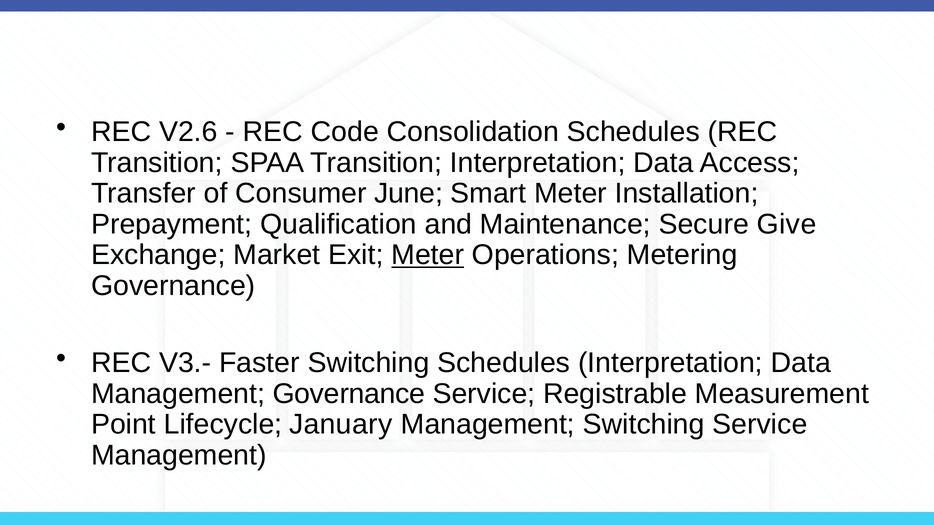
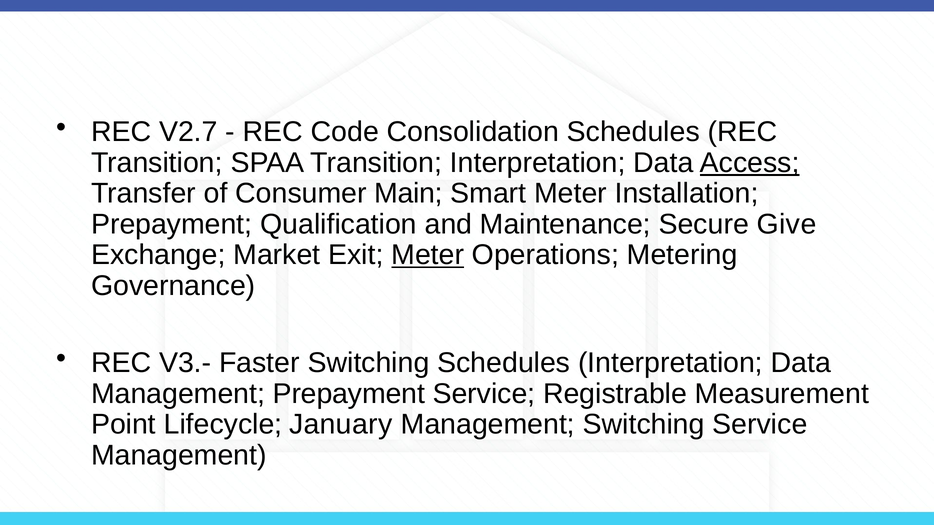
V2.6: V2.6 -> V2.7
Access underline: none -> present
June: June -> Main
Management Governance: Governance -> Prepayment
